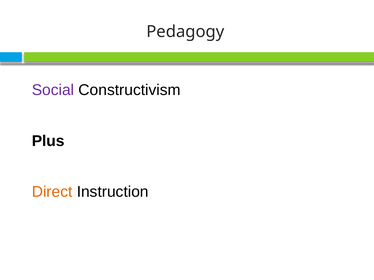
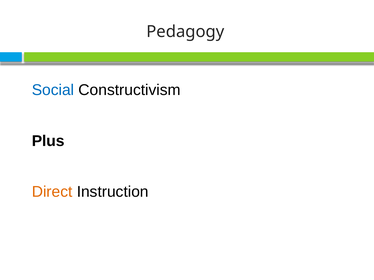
Social colour: purple -> blue
